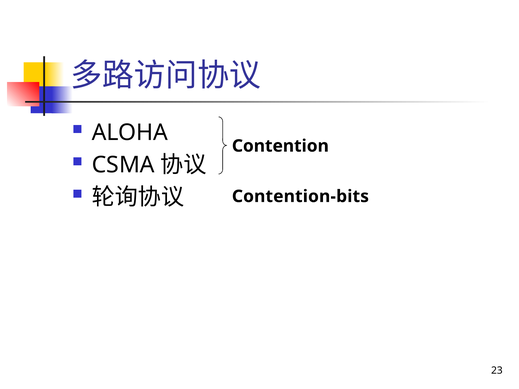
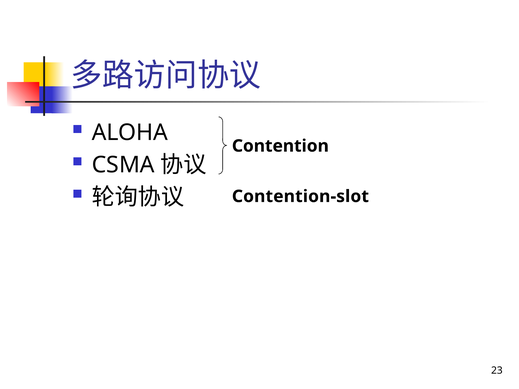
Contention-bits: Contention-bits -> Contention-slot
